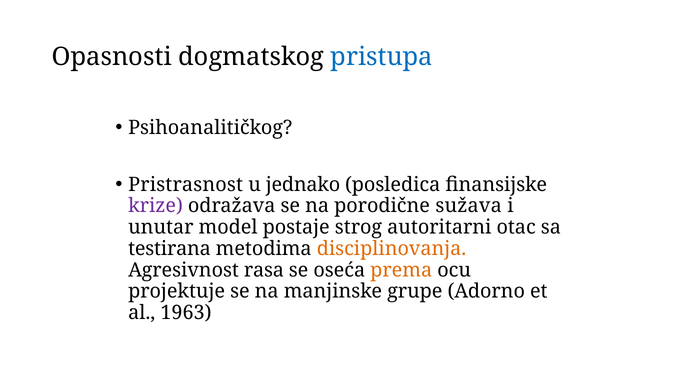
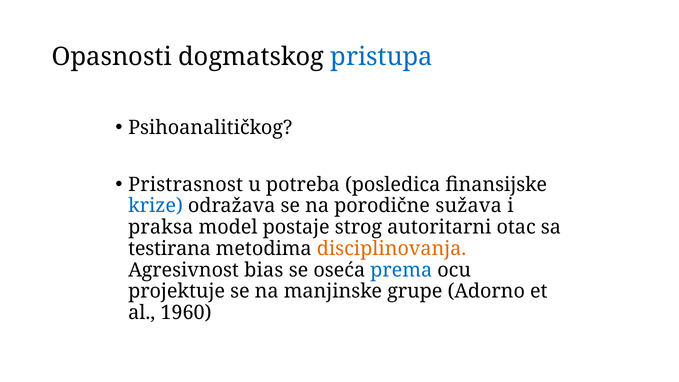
jednako: jednako -> potreba
krize colour: purple -> blue
unutar: unutar -> praksa
rasa: rasa -> bias
prema colour: orange -> blue
1963: 1963 -> 1960
